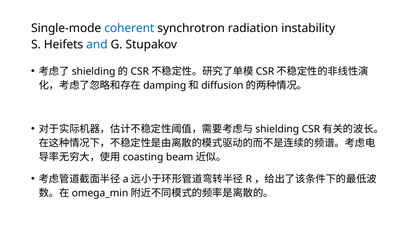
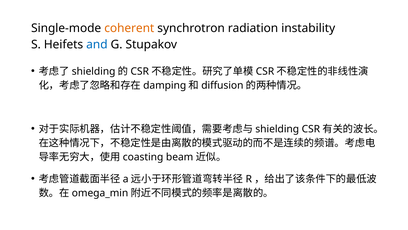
coherent colour: blue -> orange
